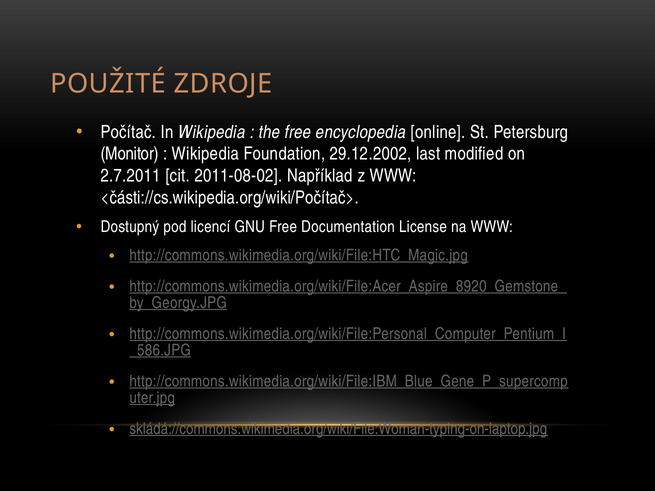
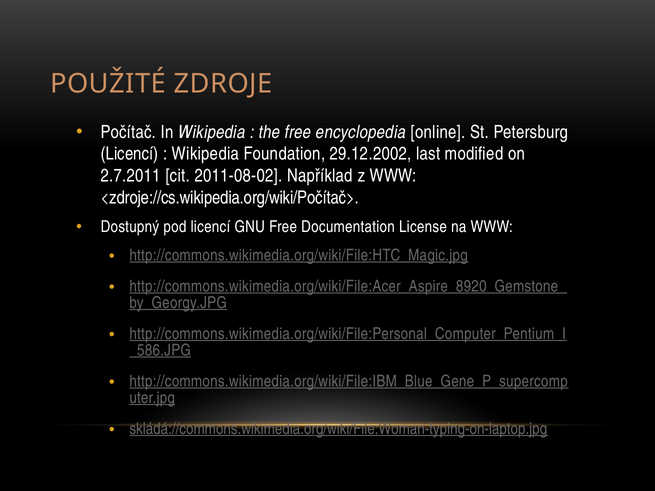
Monitor at (130, 154): Monitor -> Licencí
<části://cs.wikipedia.org/wiki/Počítač>: <části://cs.wikipedia.org/wiki/Počítač> -> <zdroje://cs.wikipedia.org/wiki/Počítač>
